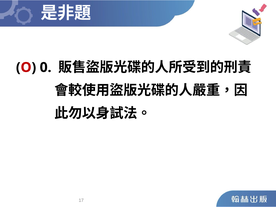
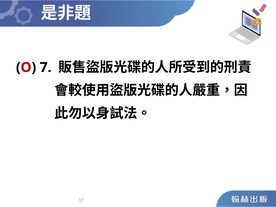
0: 0 -> 7
